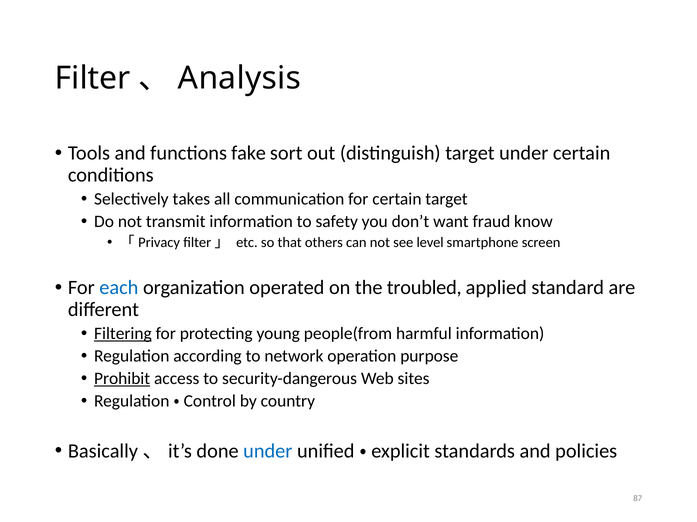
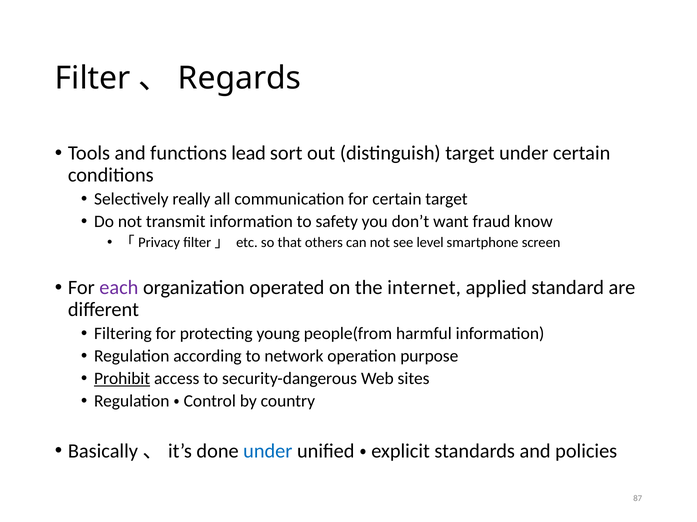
Analysis: Analysis -> Regards
fake: fake -> lead
takes: takes -> really
each colour: blue -> purple
troubled: troubled -> internet
Filtering underline: present -> none
